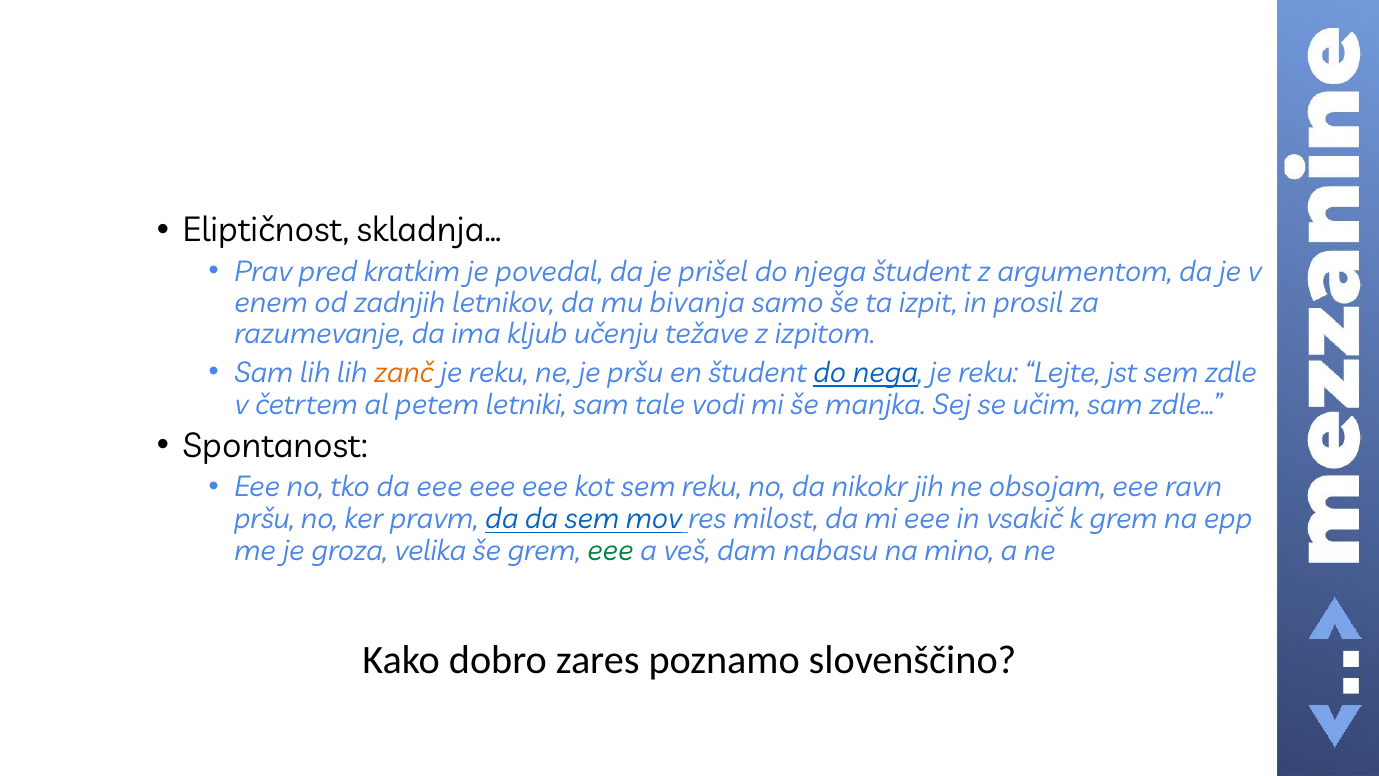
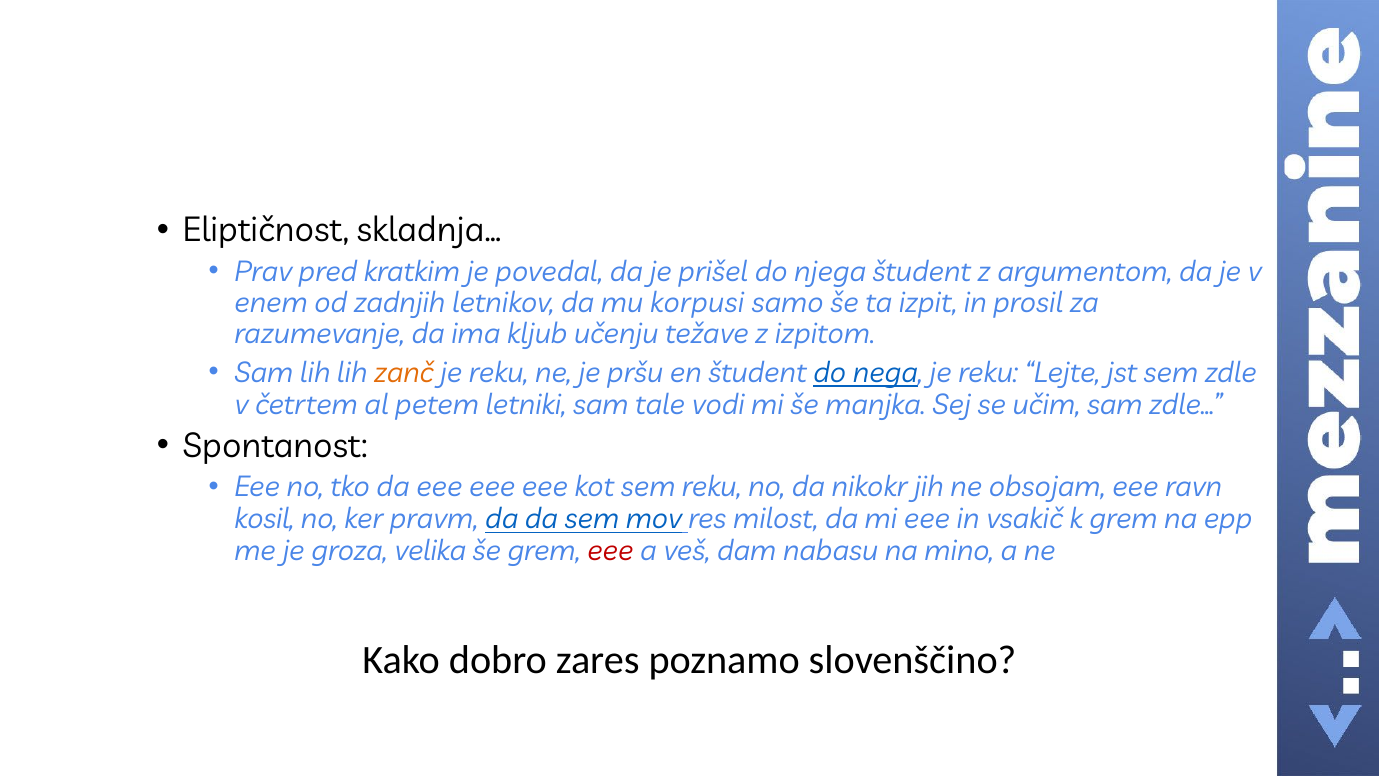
bivanja: bivanja -> korpusi
pršu at (264, 519): pršu -> kosil
eee at (610, 551) colour: green -> red
